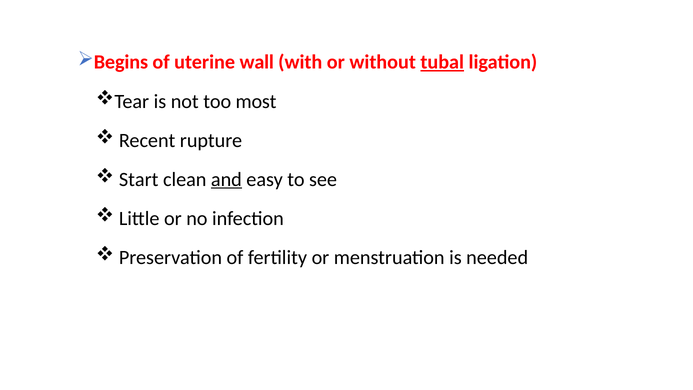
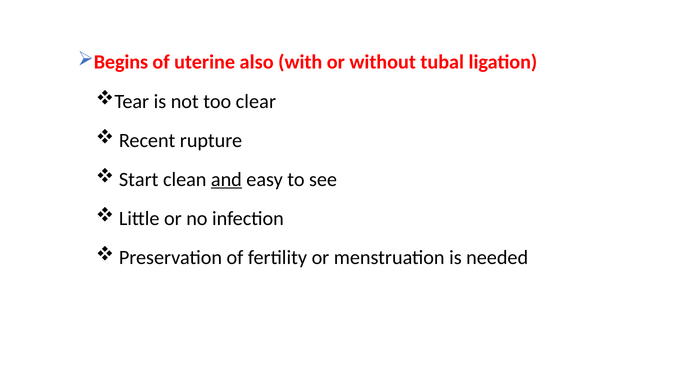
wall: wall -> also
tubal underline: present -> none
most: most -> clear
